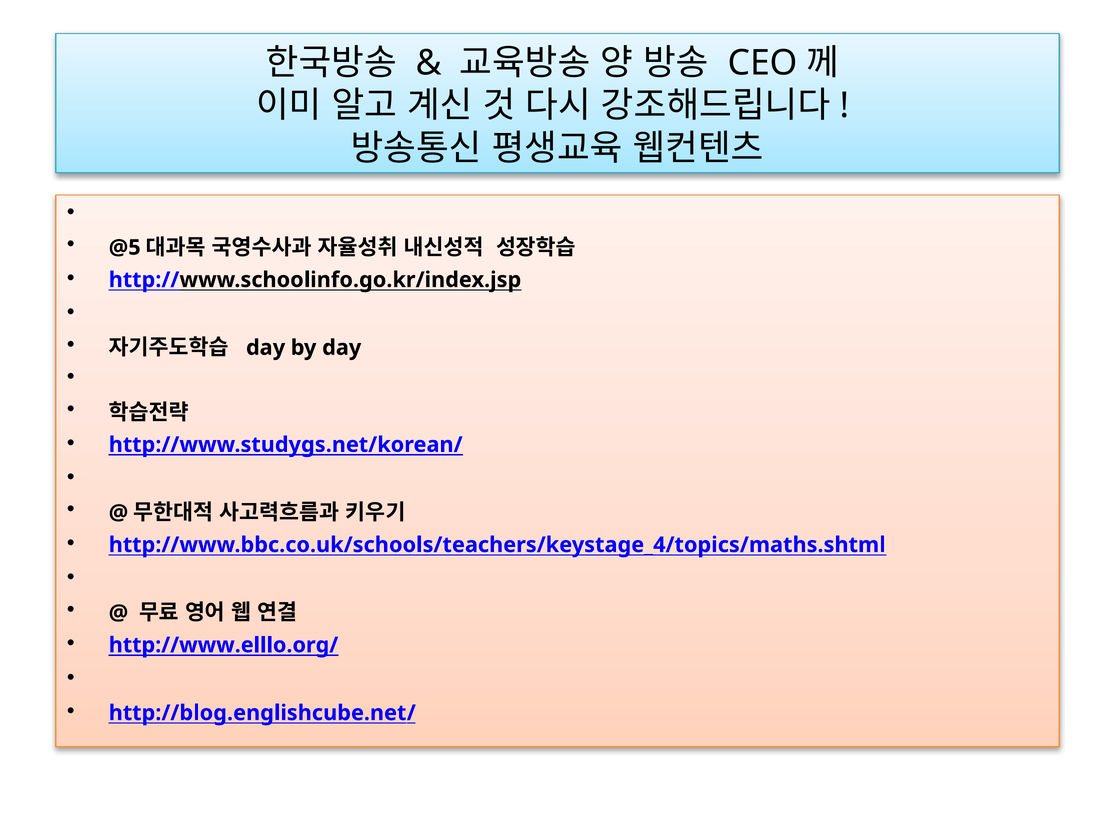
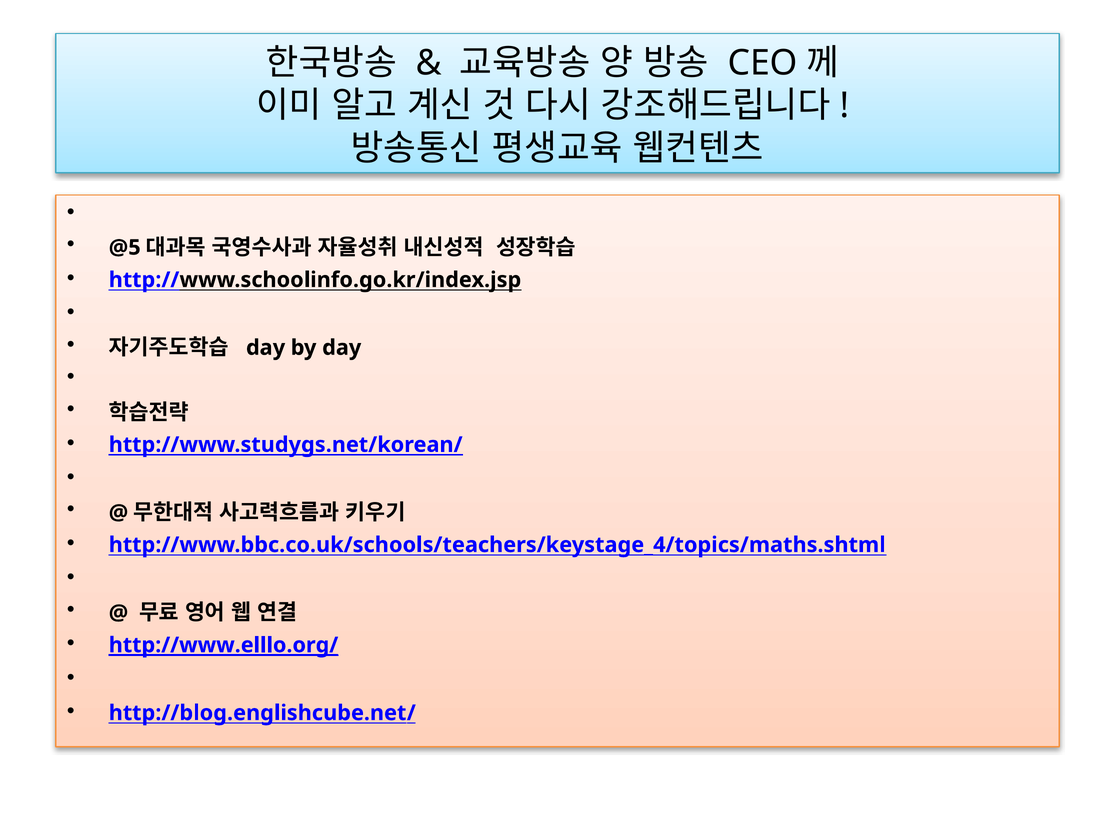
http://www.elllo.org/ underline: none -> present
